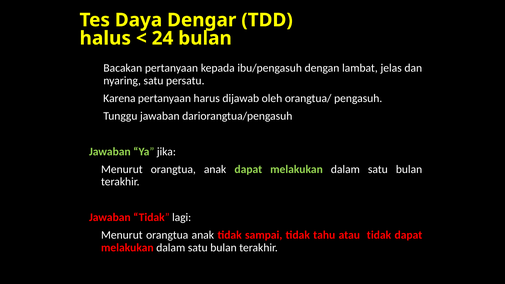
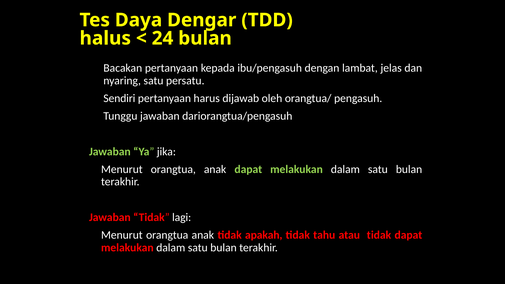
Karena: Karena -> Sendiri
sampai: sampai -> apakah
